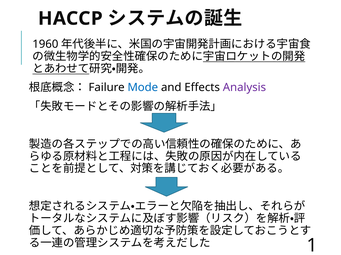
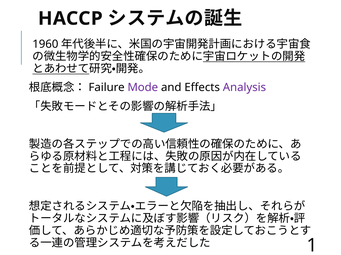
Mode colour: blue -> purple
